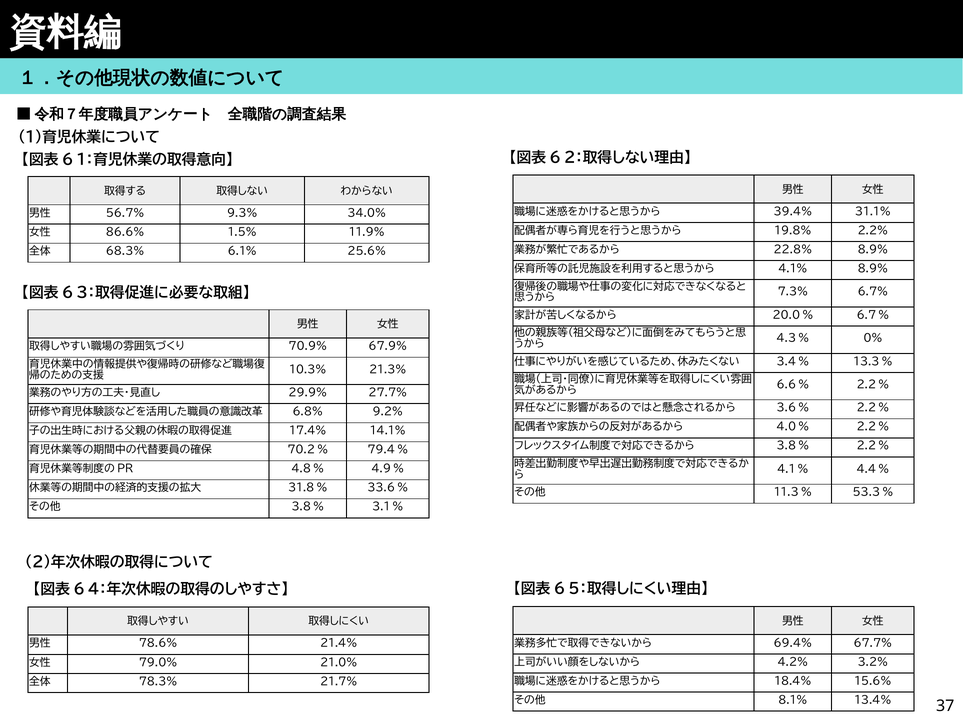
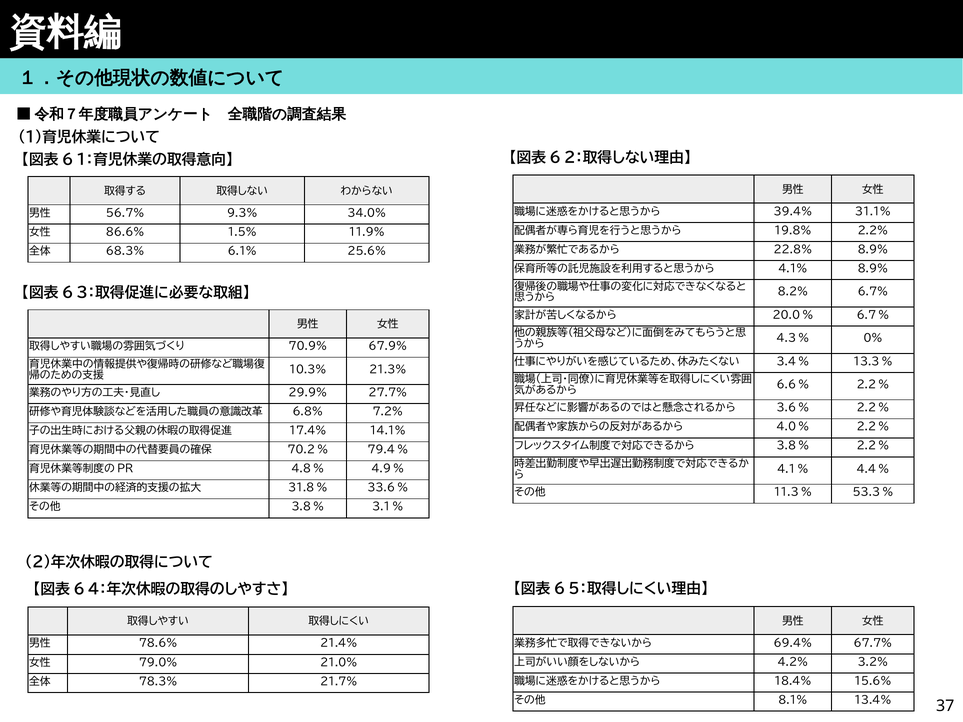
7.3%: 7.3% -> 8.2%
9.2%: 9.2% -> 7.2%
